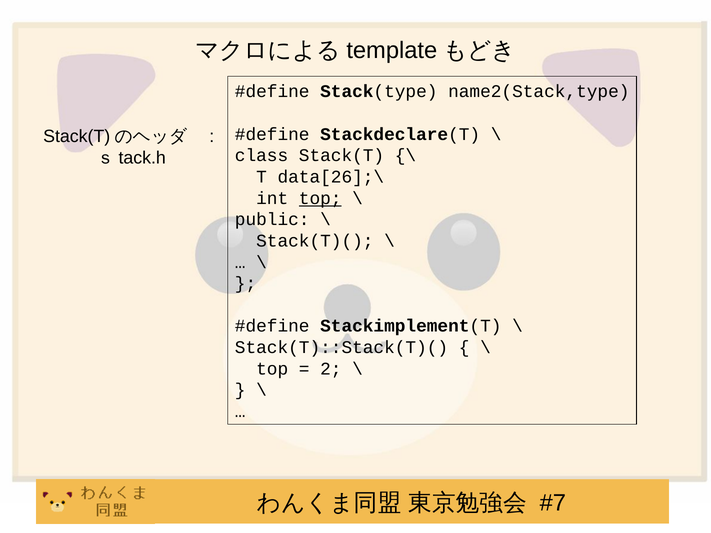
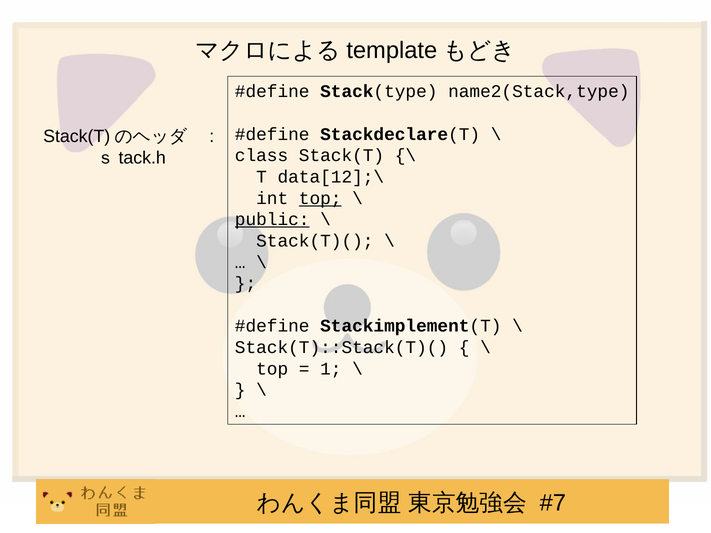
data[26];\: data[26];\ -> data[12];\
public underline: none -> present
2: 2 -> 1
